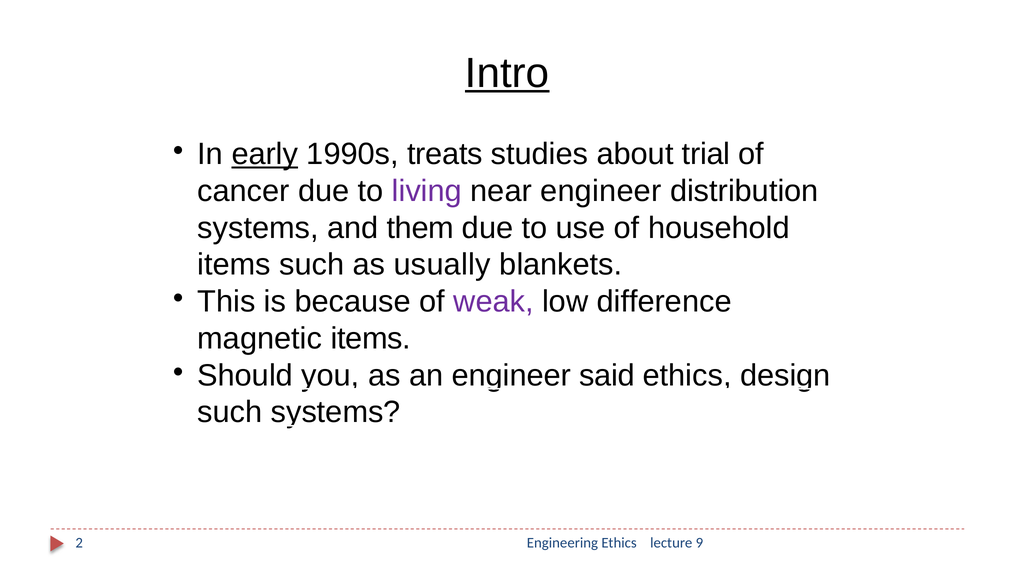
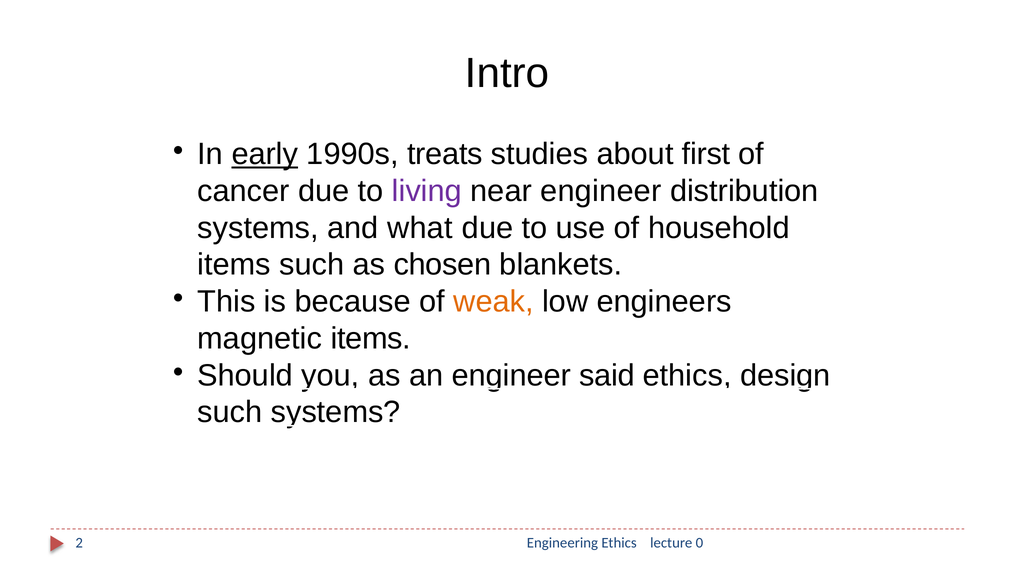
Intro underline: present -> none
trial: trial -> first
them: them -> what
usually: usually -> chosen
weak colour: purple -> orange
difference: difference -> engineers
9: 9 -> 0
